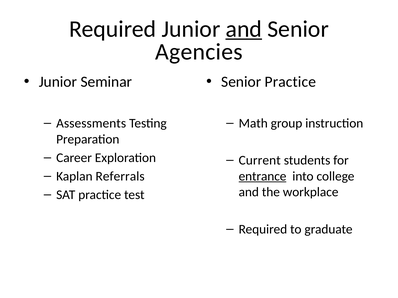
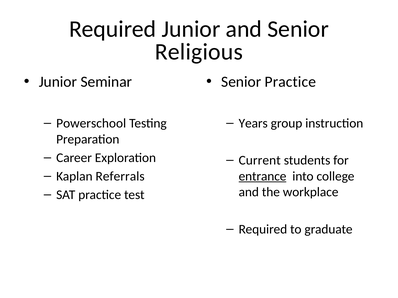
and at (244, 29) underline: present -> none
Agencies: Agencies -> Religious
Assessments: Assessments -> Powerschool
Math: Math -> Years
